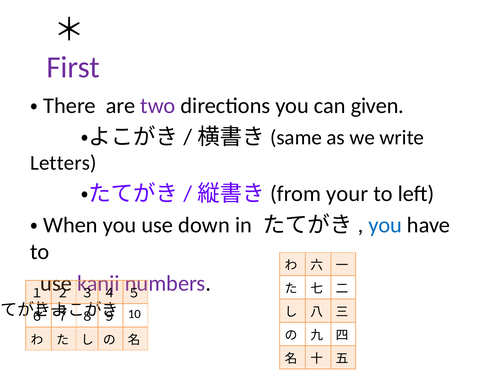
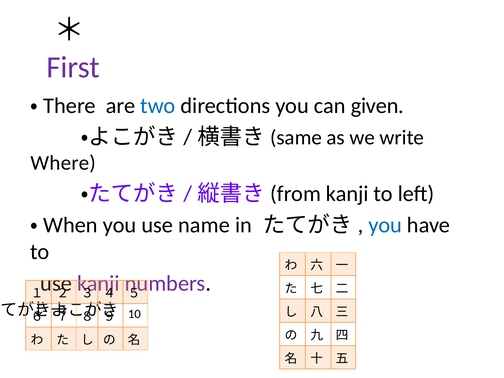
two colour: purple -> blue
Letters: Letters -> Where
your at (347, 194): your -> kanji
down: down -> name
